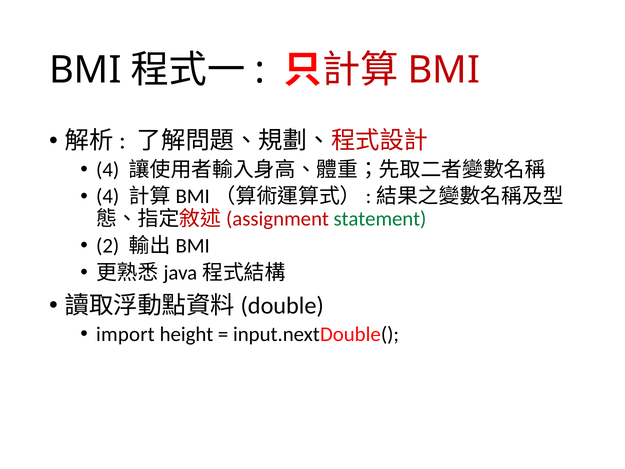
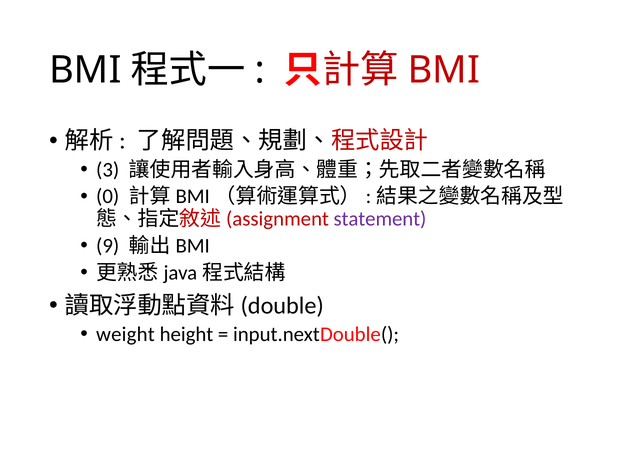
4 at (108, 170): 4 -> 3
4 at (108, 196): 4 -> 0
statement colour: green -> purple
2: 2 -> 9
import: import -> weight
